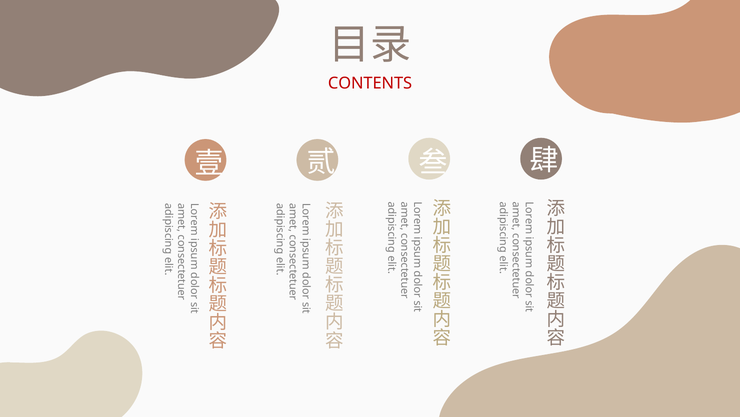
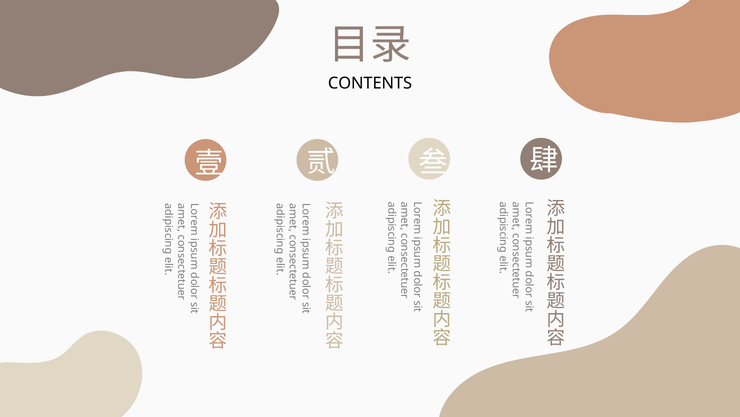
CONTENTS colour: red -> black
